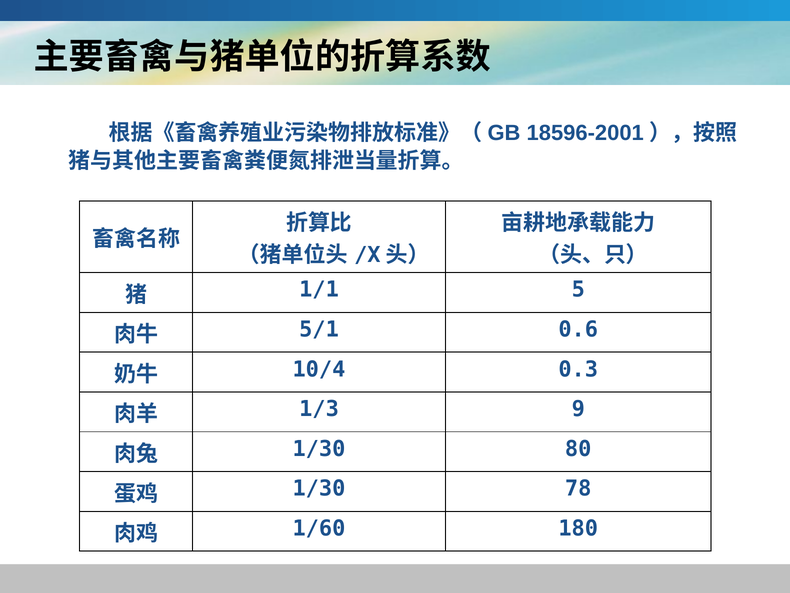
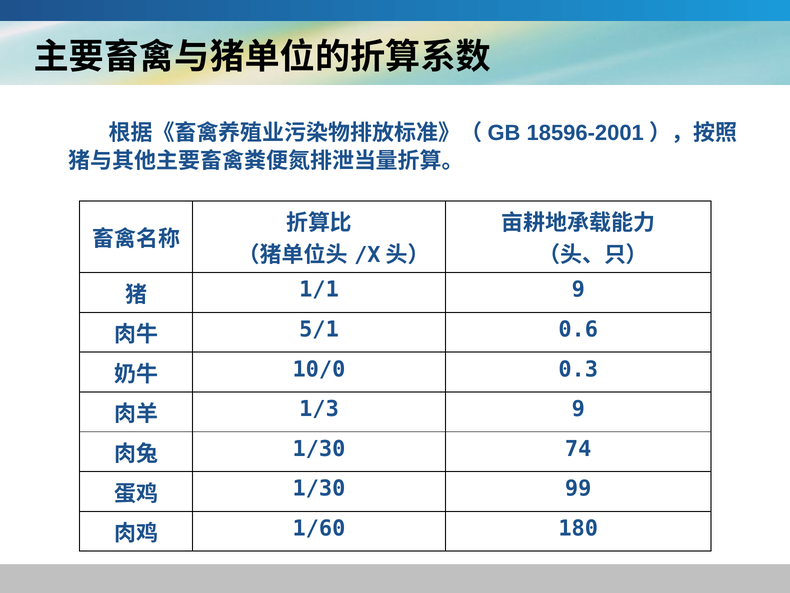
1/1 5: 5 -> 9
10/4: 10/4 -> 10/0
80: 80 -> 74
78: 78 -> 99
